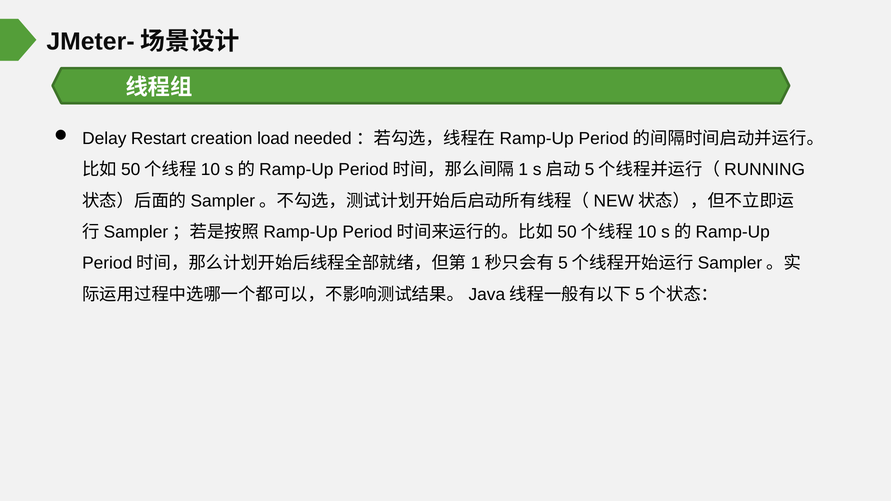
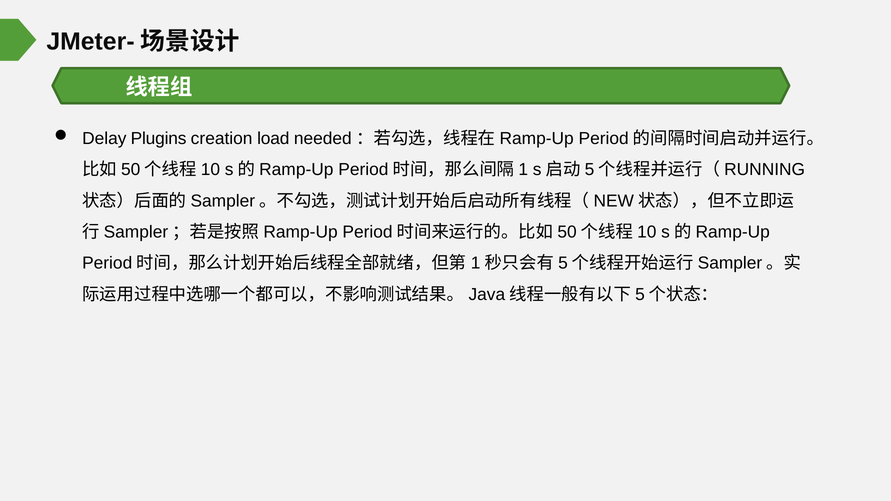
Restart: Restart -> Plugins
